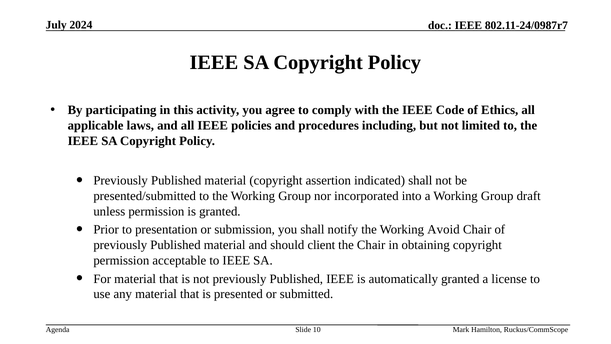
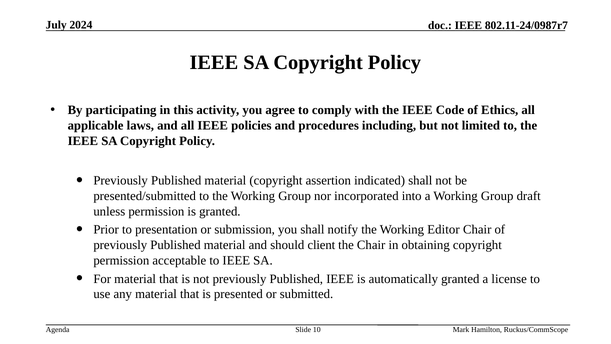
Avoid: Avoid -> Editor
